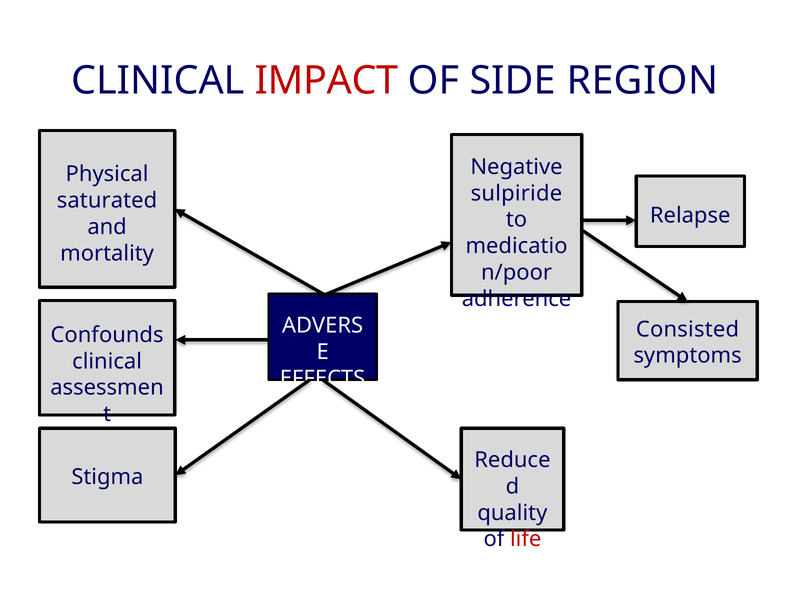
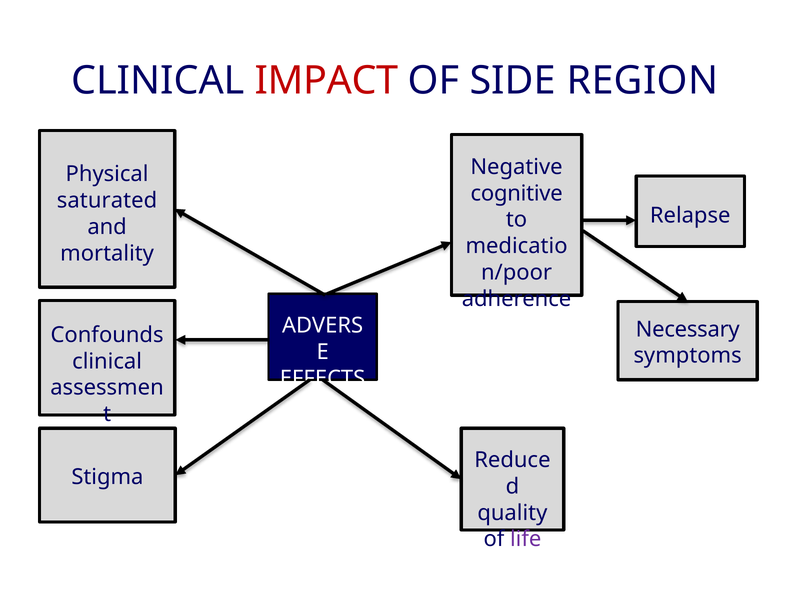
sulpiride: sulpiride -> cognitive
Consisted: Consisted -> Necessary
life colour: red -> purple
